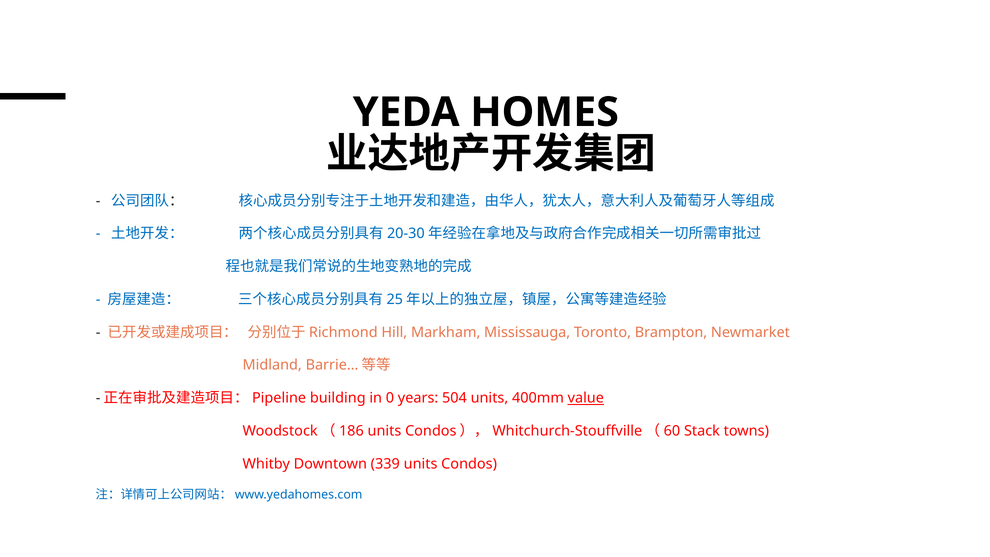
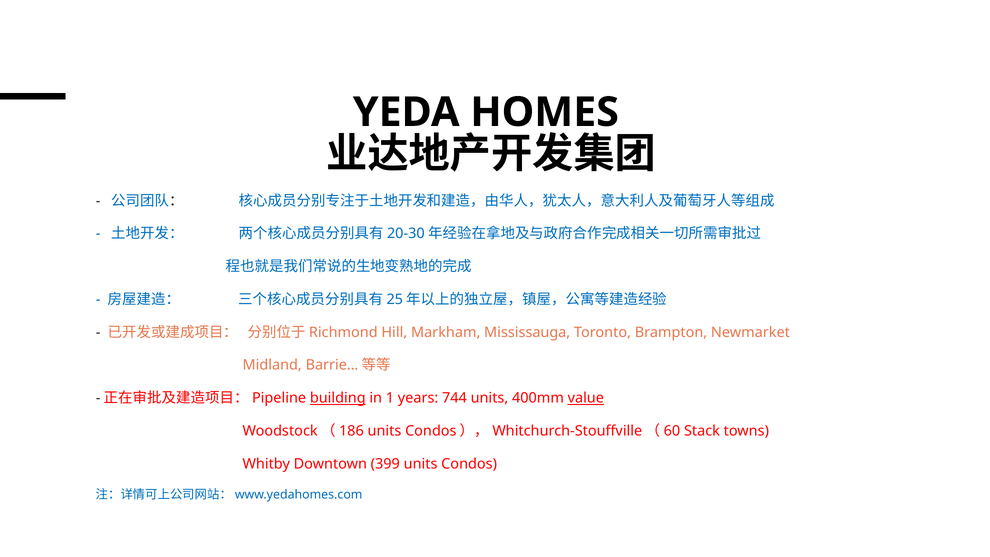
building underline: none -> present
0: 0 -> 1
504: 504 -> 744
339: 339 -> 399
